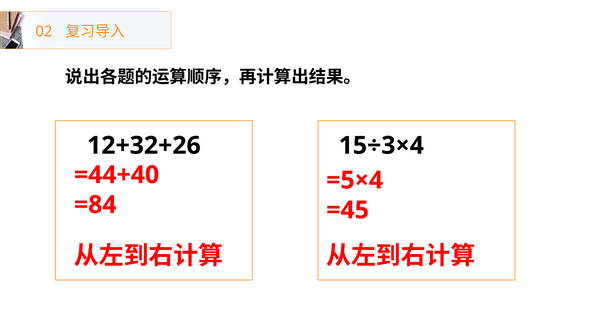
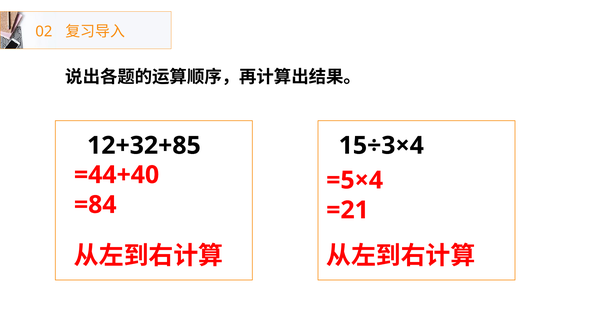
12+32+26: 12+32+26 -> 12+32+85
=45: =45 -> =21
